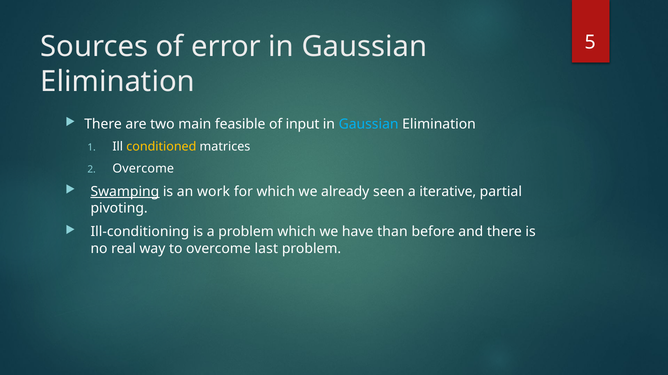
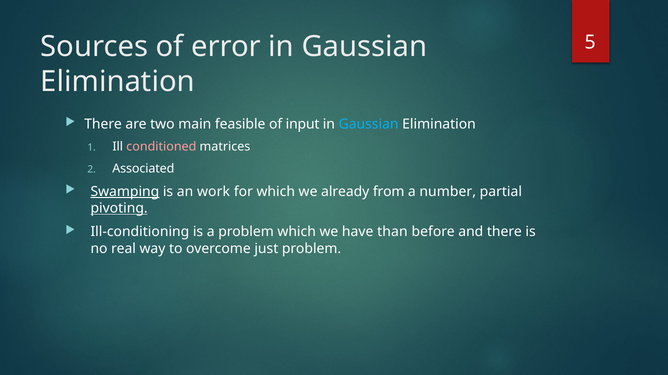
conditioned colour: yellow -> pink
Overcome at (143, 169): Overcome -> Associated
seen: seen -> from
iterative: iterative -> number
pivoting underline: none -> present
last: last -> just
